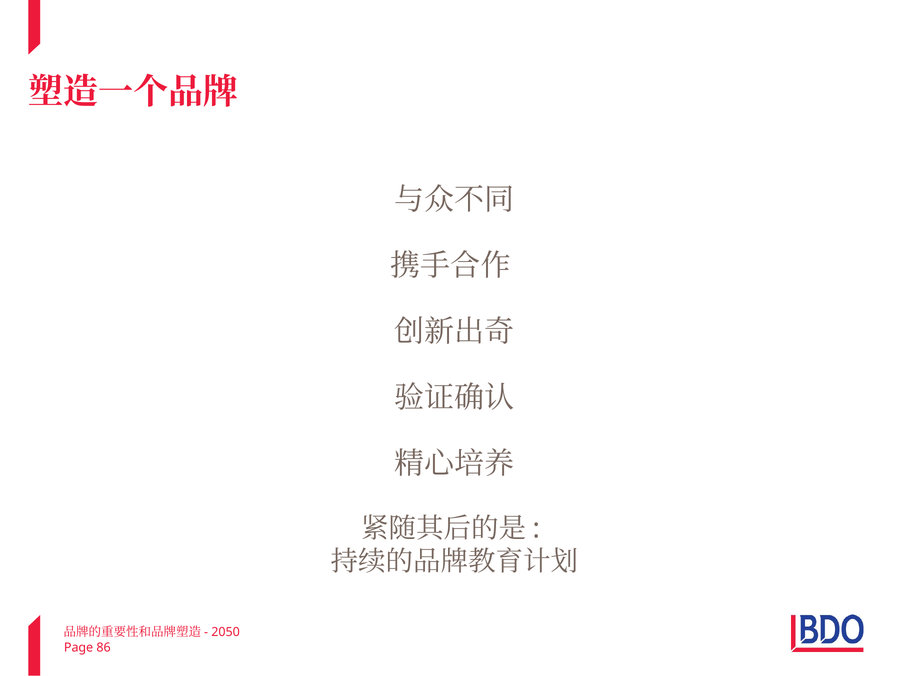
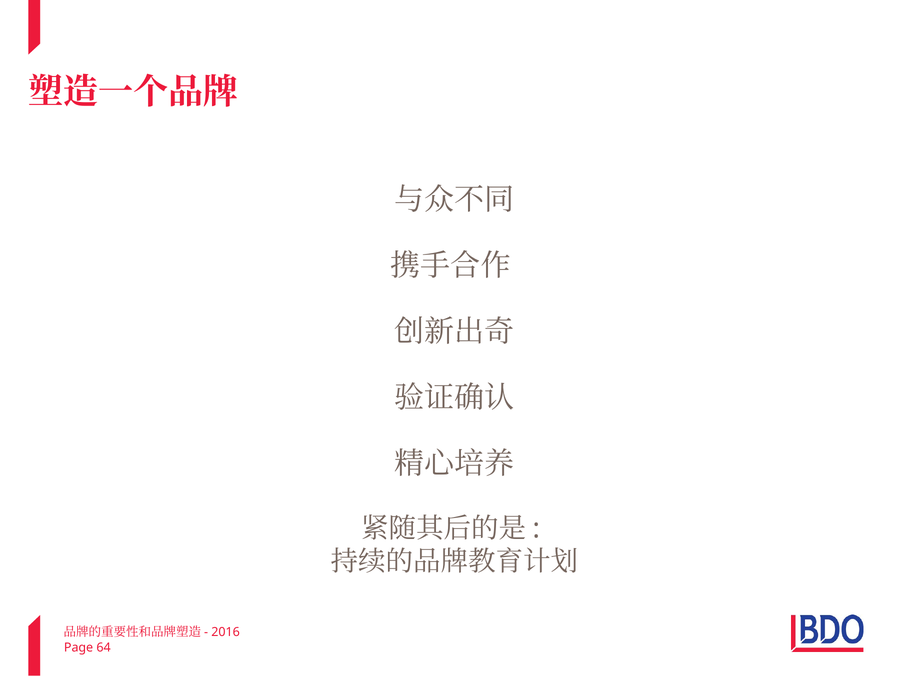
2050: 2050 -> 2016
86: 86 -> 64
